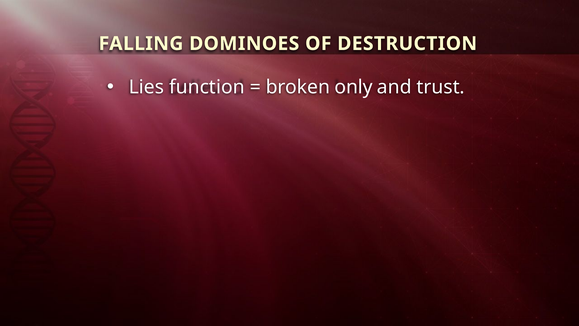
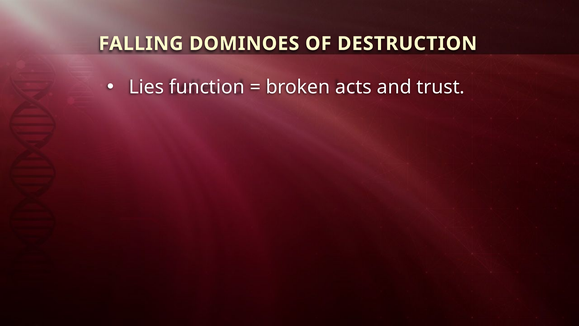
only: only -> acts
